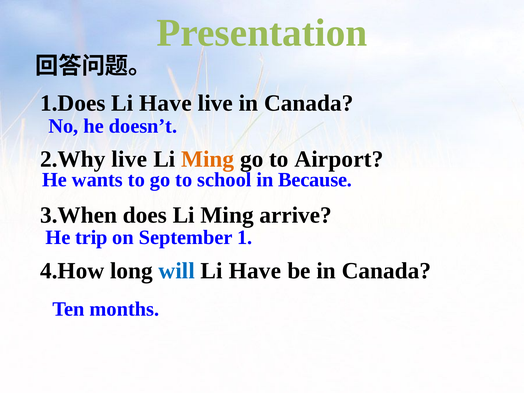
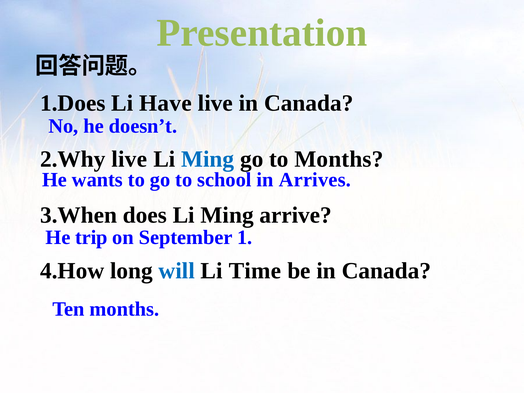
Ming at (208, 159) colour: orange -> blue
to Airport: Airport -> Months
Because: Because -> Arrives
Have at (255, 271): Have -> Time
